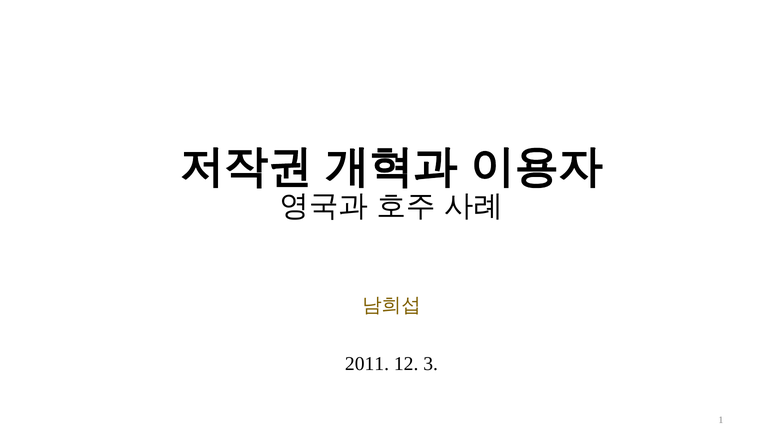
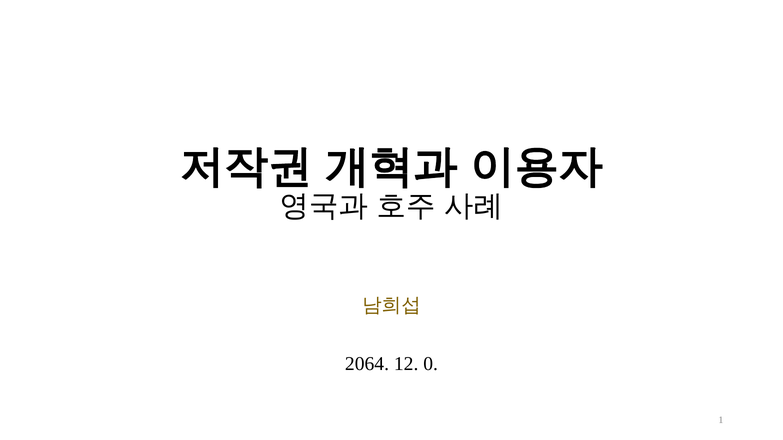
2011: 2011 -> 2064
3: 3 -> 0
